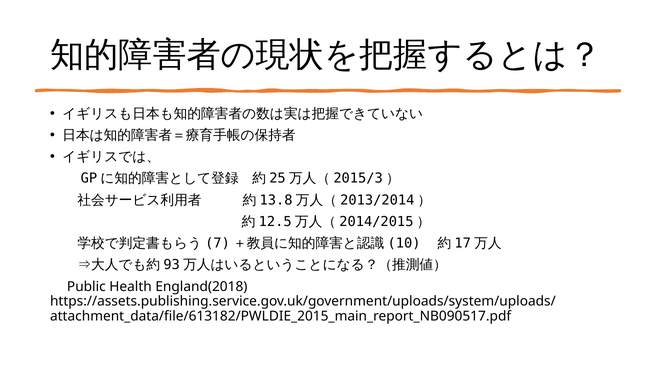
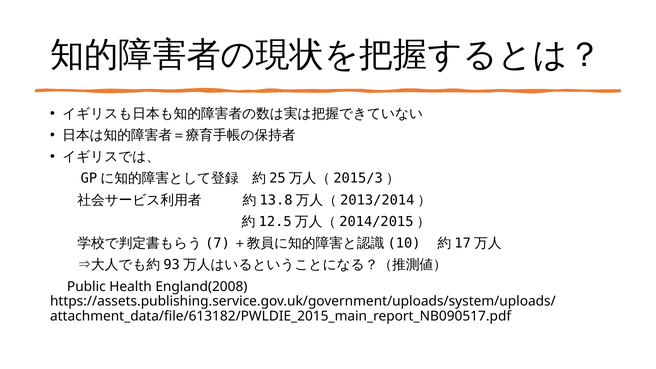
England(2018: England(2018 -> England(2008
